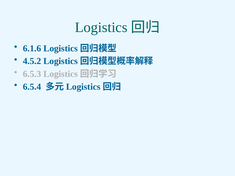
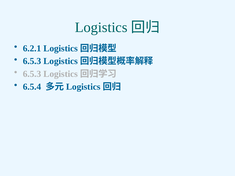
6.1.6: 6.1.6 -> 6.2.1
4.5.2 at (32, 61): 4.5.2 -> 6.5.3
